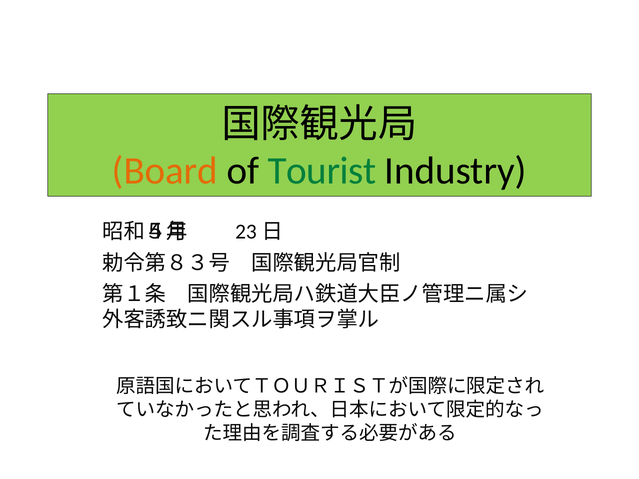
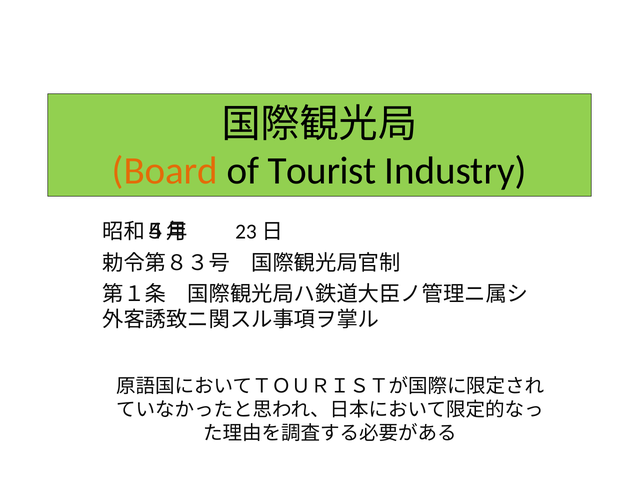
Tourist colour: green -> black
